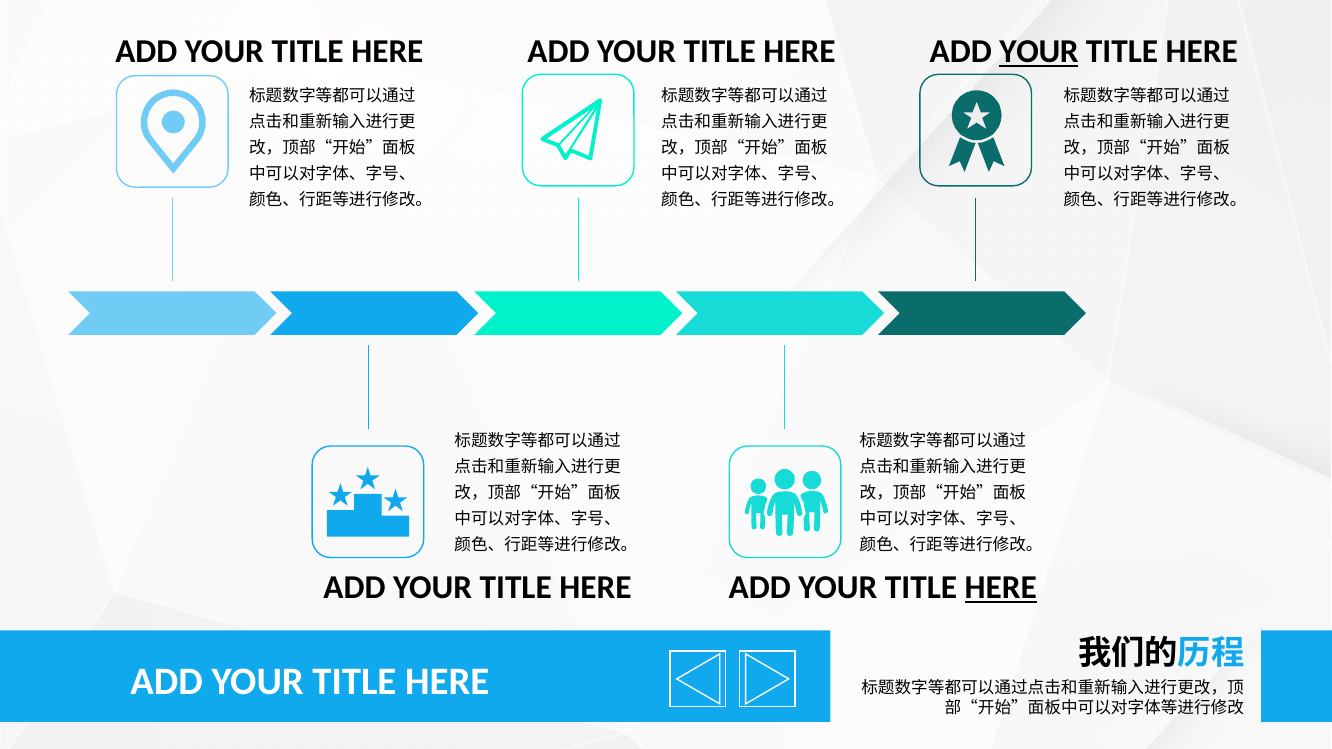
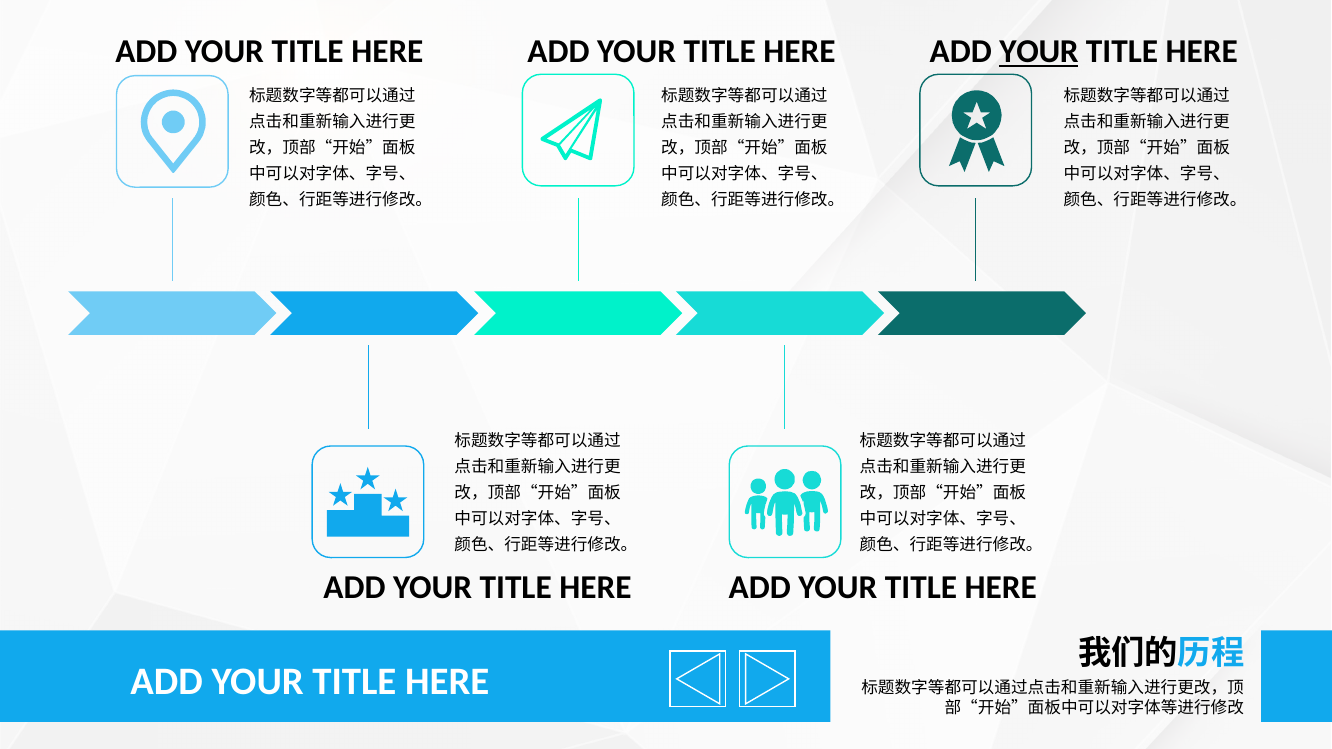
HERE at (1001, 588) underline: present -> none
